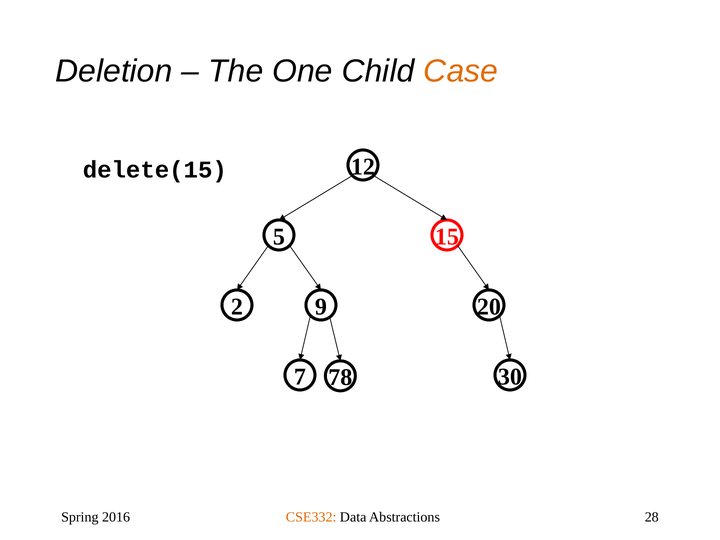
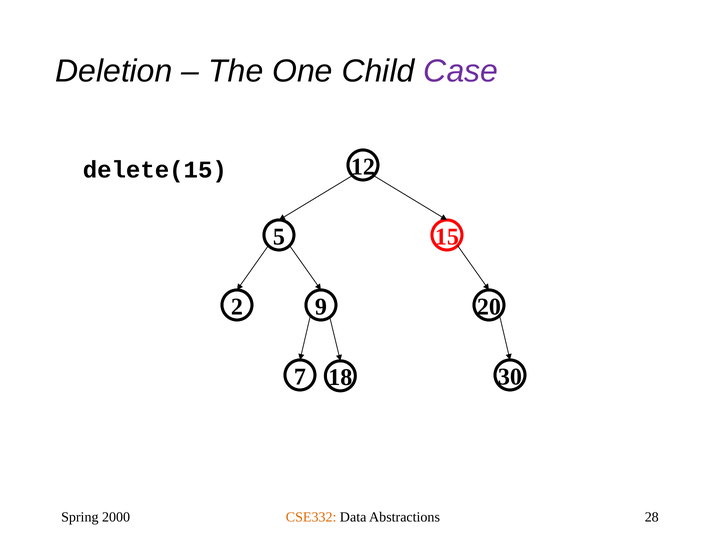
Case colour: orange -> purple
78: 78 -> 18
2016: 2016 -> 2000
